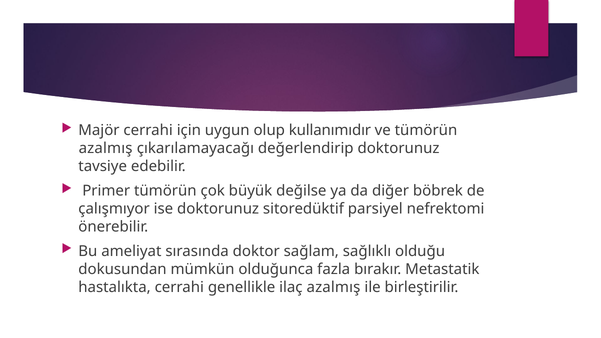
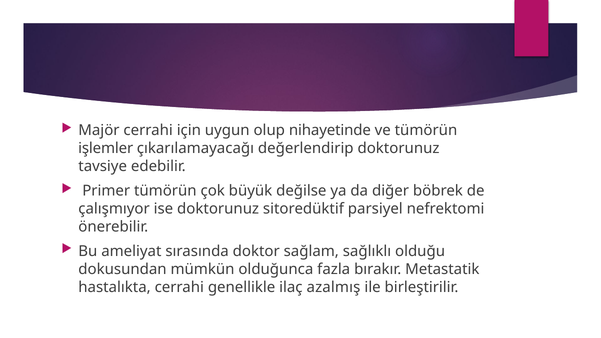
kullanımıdır: kullanımıdır -> nihayetinde
azalmış at (106, 148): azalmış -> işlemler
